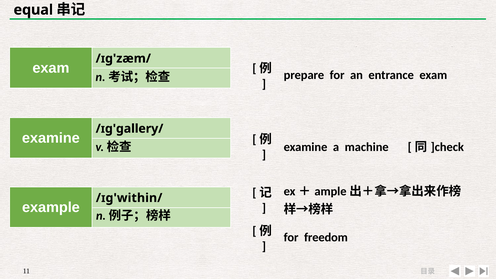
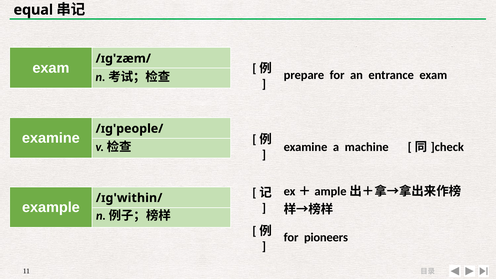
/ɪɡ'gallery/: /ɪɡ'gallery/ -> /ɪɡ'people/
freedom: freedom -> pioneers
